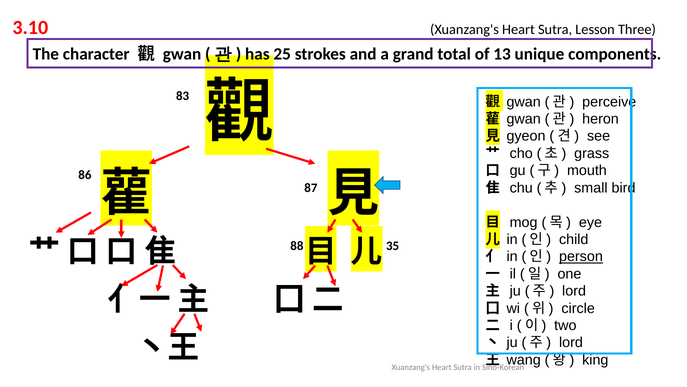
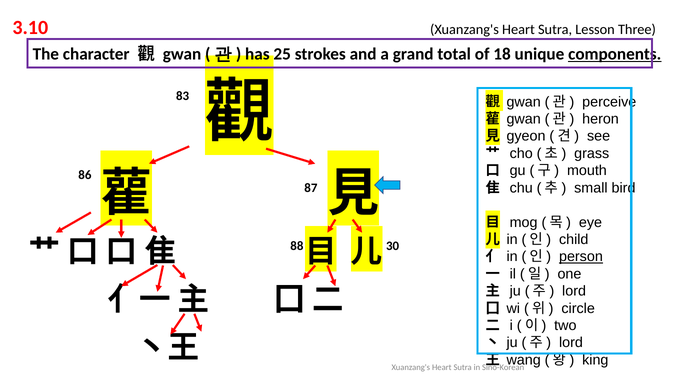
13: 13 -> 18
components underline: none -> present
35: 35 -> 30
